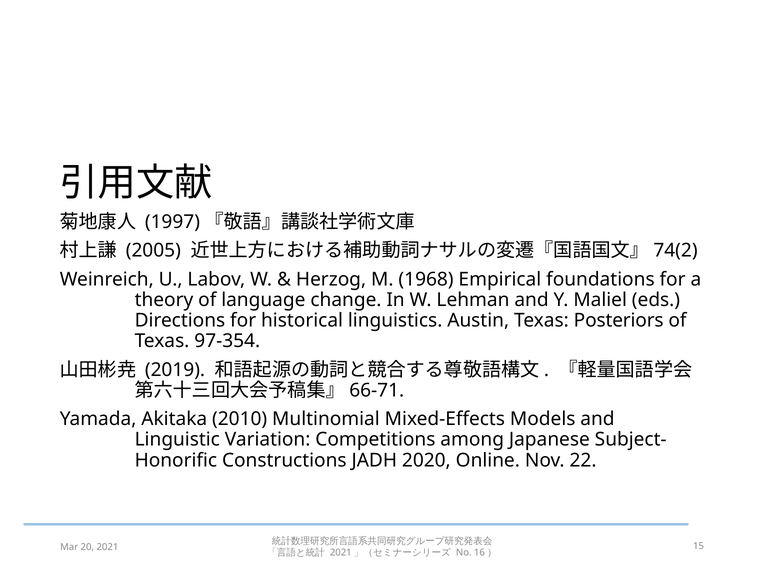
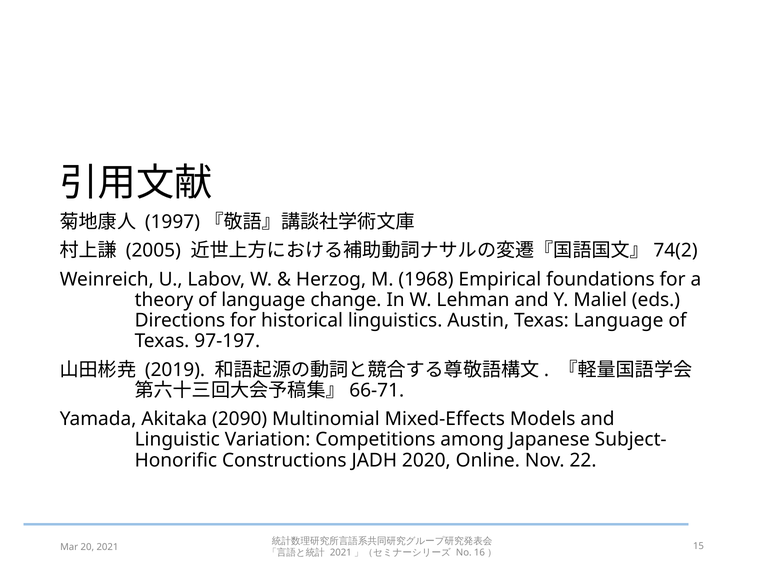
Texas Posteriors: Posteriors -> Language
97-354: 97-354 -> 97-197
2010: 2010 -> 2090
